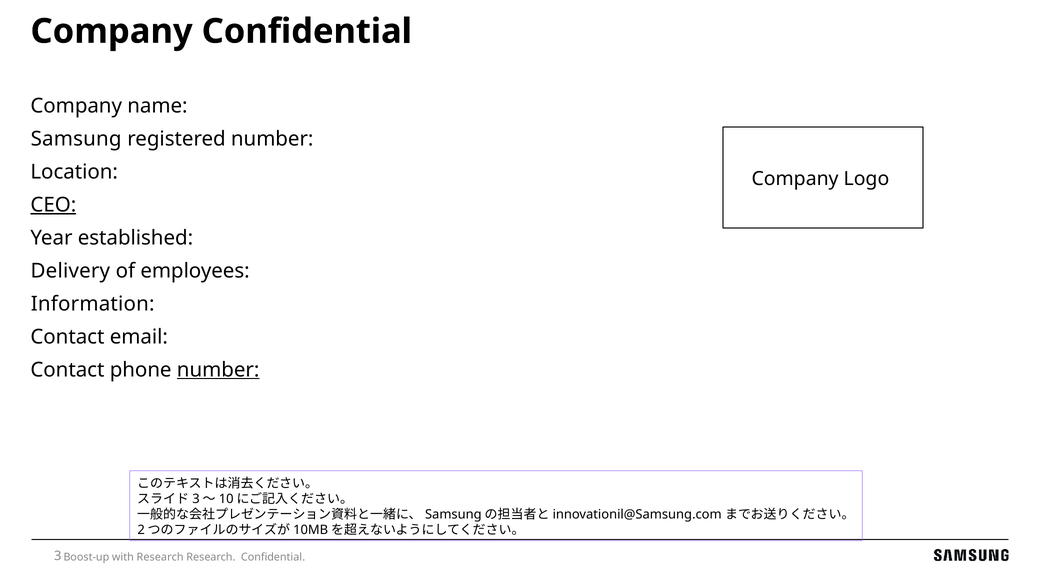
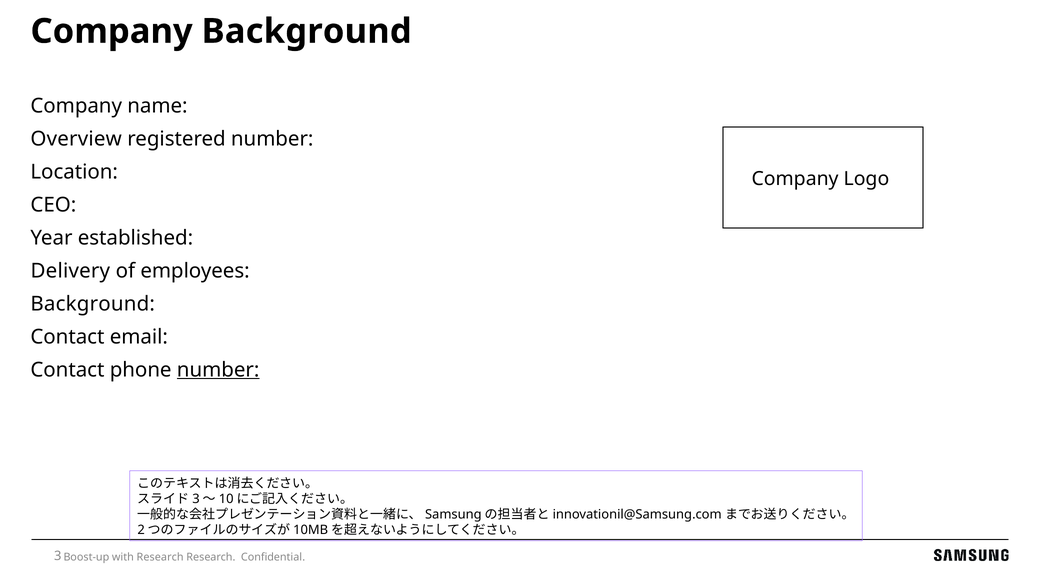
Company Confidential: Confidential -> Background
Samsung: Samsung -> Overview
CEO underline: present -> none
Information at (93, 304): Information -> Background
